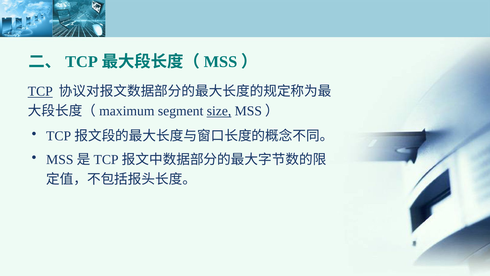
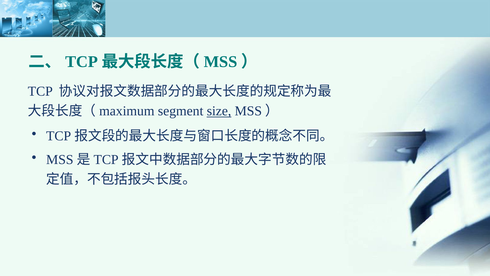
TCP underline: present -> none
